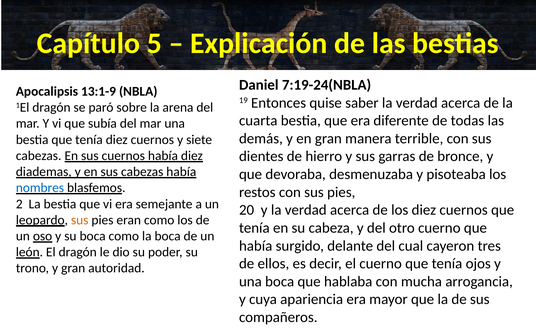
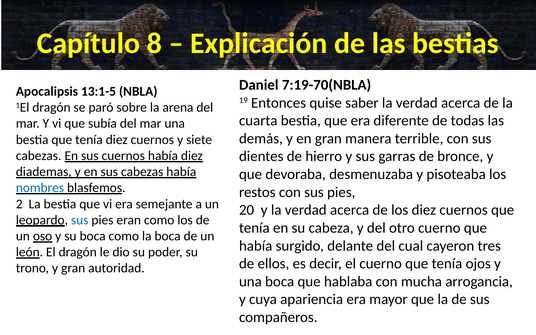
5: 5 -> 8
7:19-24(NBLA: 7:19-24(NBLA -> 7:19-70(NBLA
13:1-9: 13:1-9 -> 13:1-5
sus at (80, 220) colour: orange -> blue
